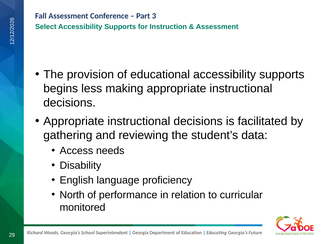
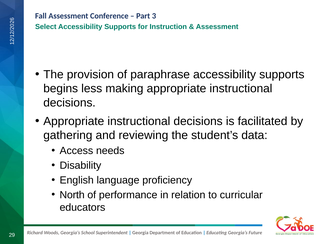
educational: educational -> paraphrase
monitored: monitored -> educators
